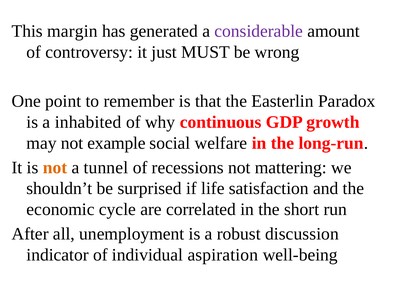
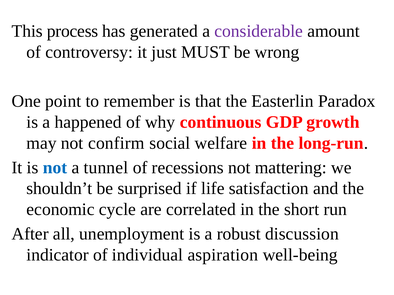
margin: margin -> process
inhabited: inhabited -> happened
example: example -> confirm
not at (55, 168) colour: orange -> blue
